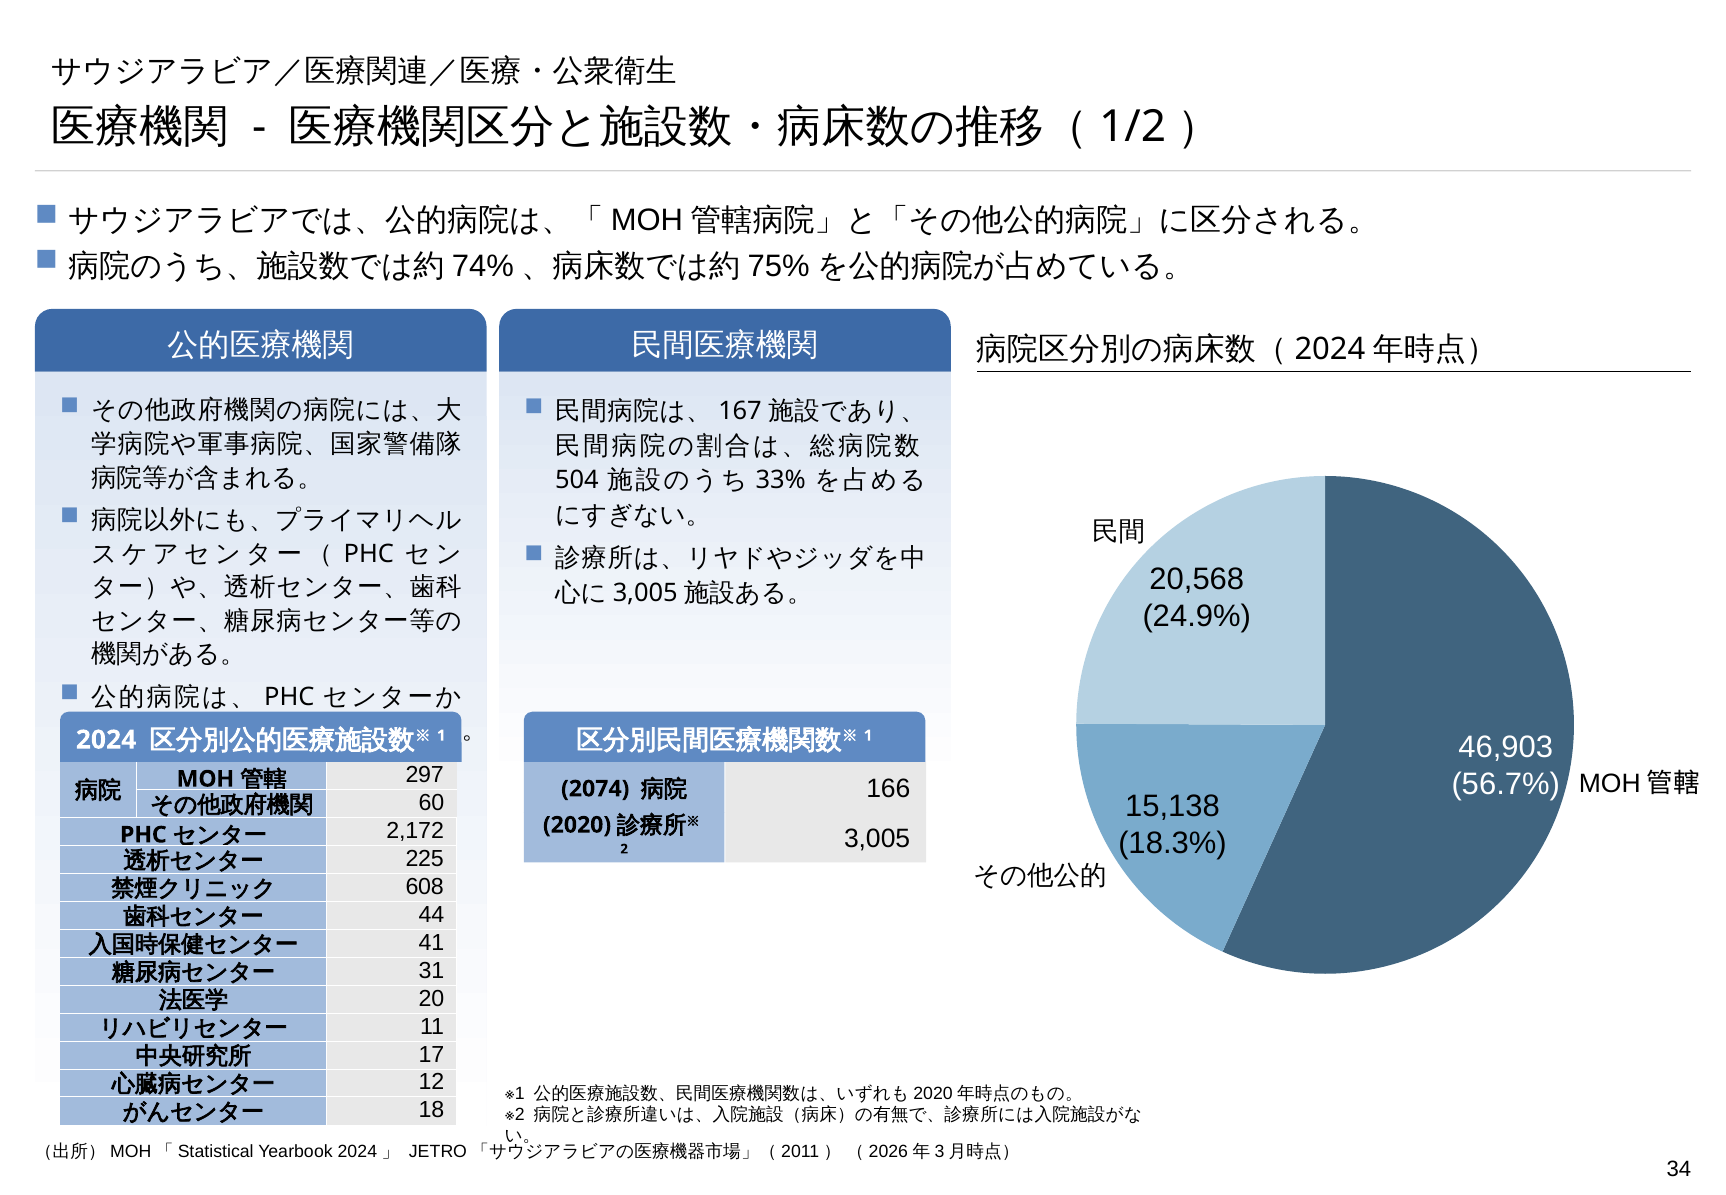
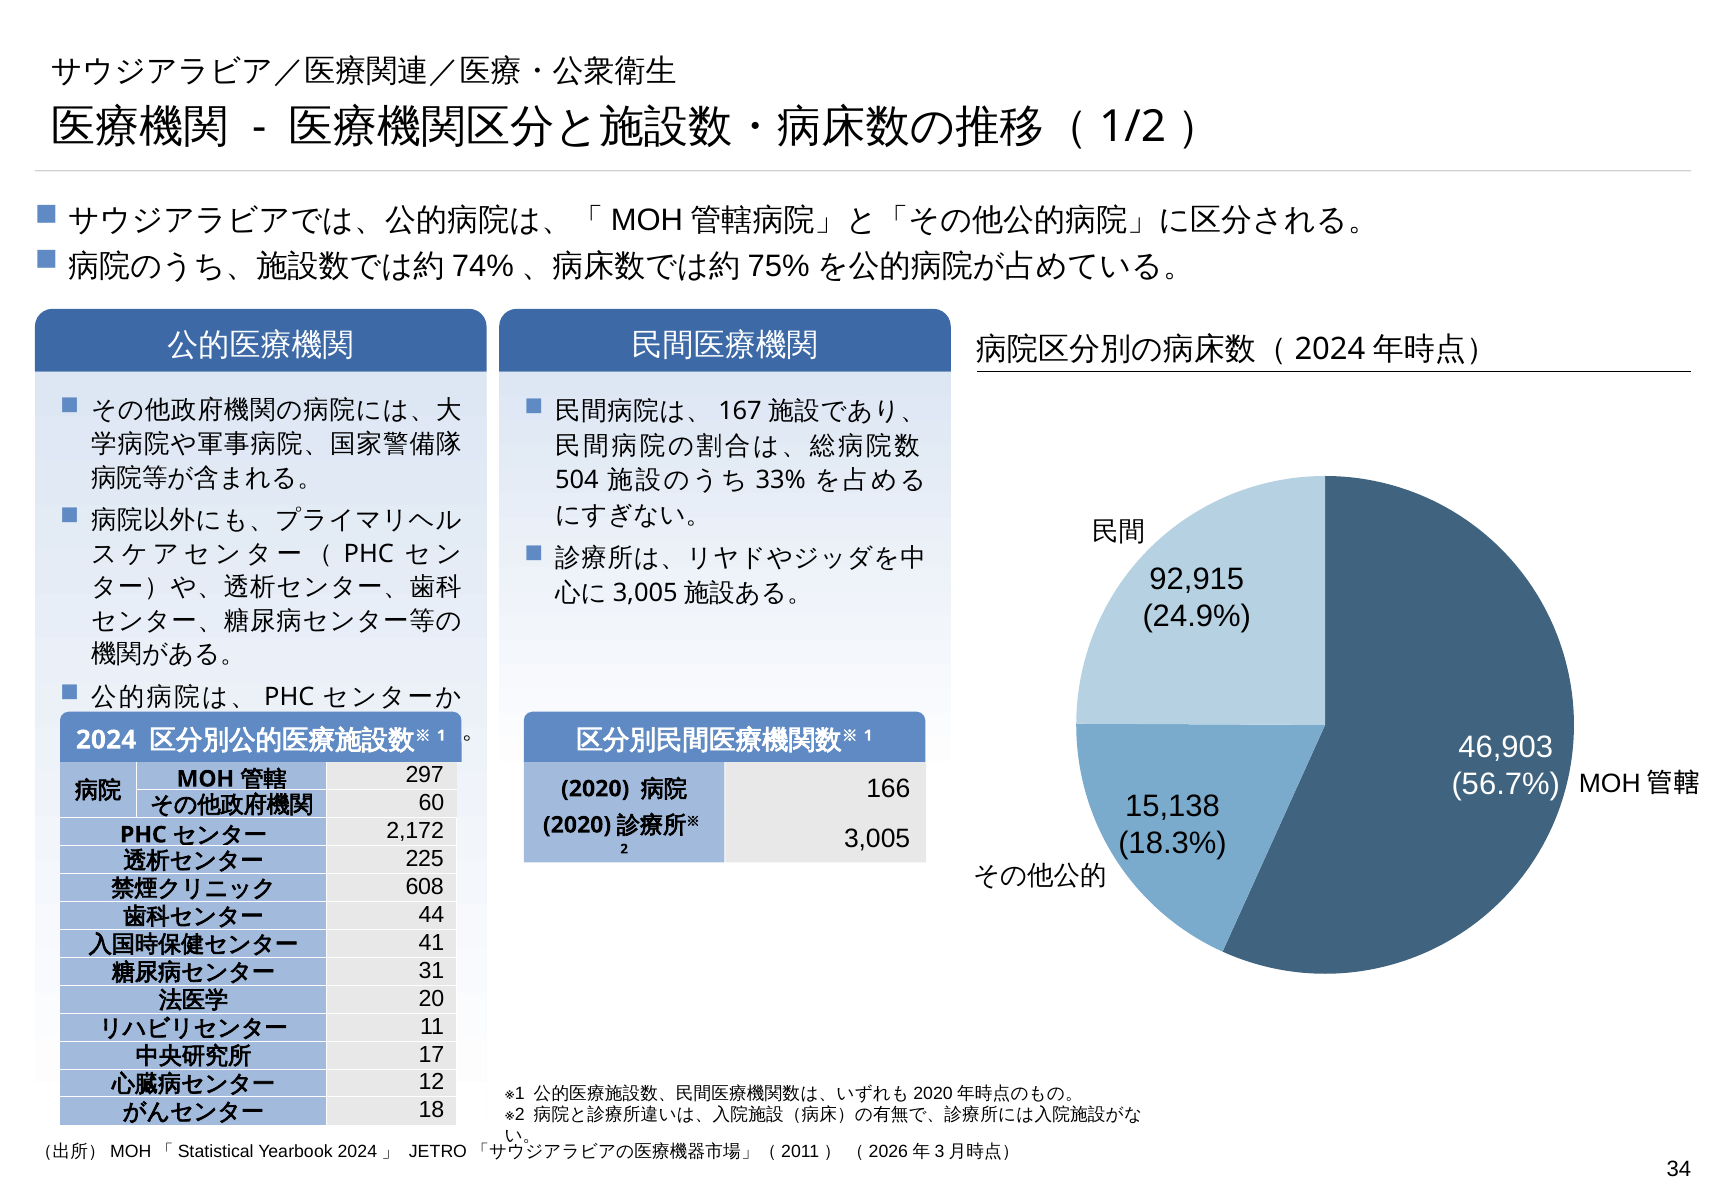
20,568: 20,568 -> 92,915
2074 at (595, 789): 2074 -> 2020
